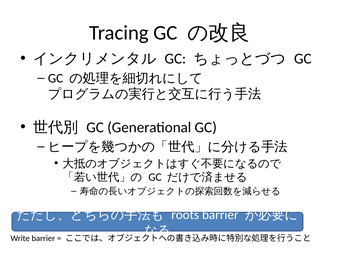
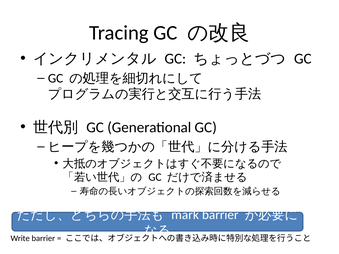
roots: roots -> mark
